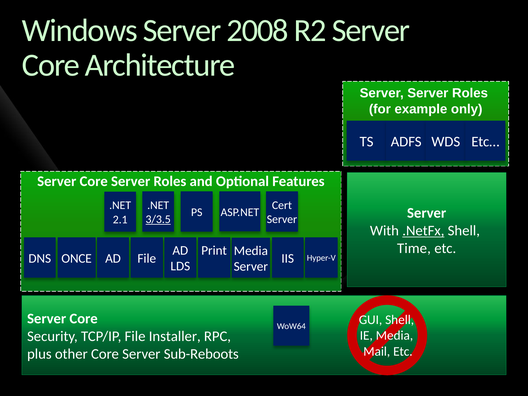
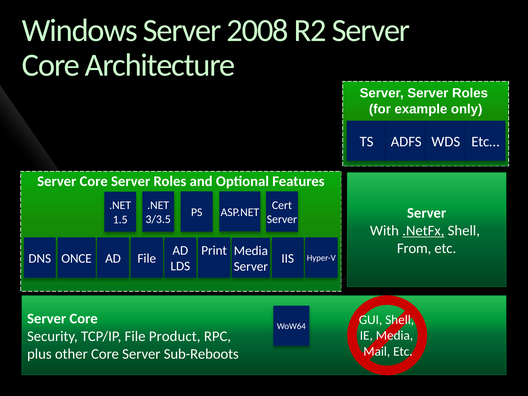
3/3.5 underline: present -> none
2.1: 2.1 -> 1.5
Time: Time -> From
Installer: Installer -> Product
